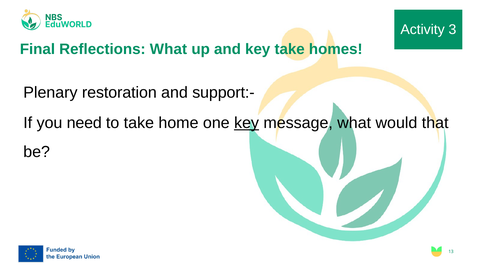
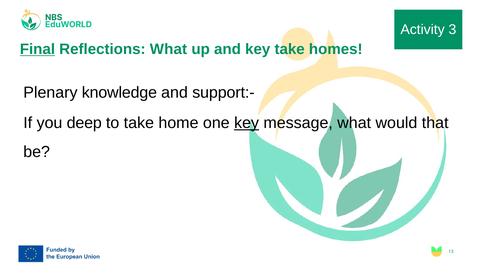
Final underline: none -> present
restoration: restoration -> knowledge
need: need -> deep
